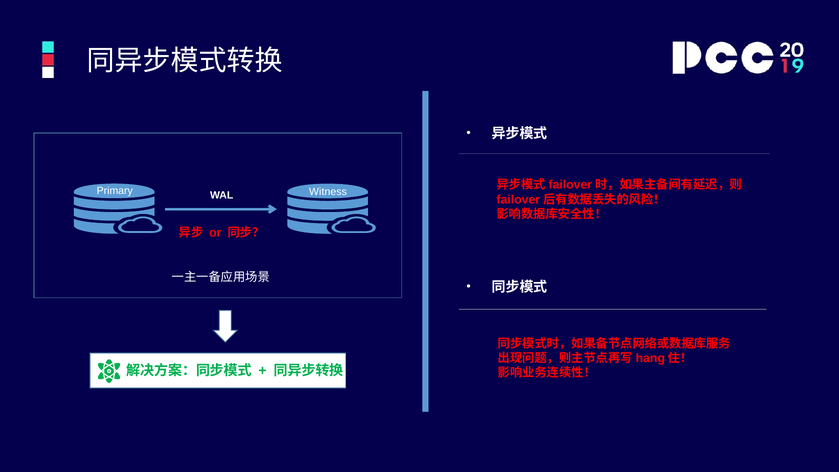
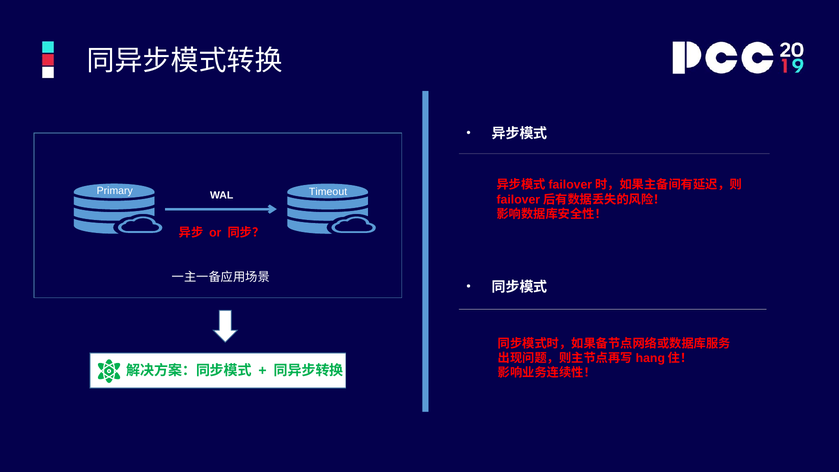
Witness: Witness -> Timeout
